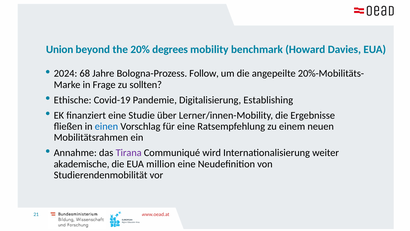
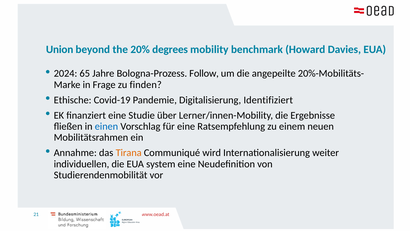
68: 68 -> 65
sollten: sollten -> finden
Establishing: Establishing -> Identifiziert
Tirana colour: purple -> orange
akademische: akademische -> individuellen
million: million -> system
